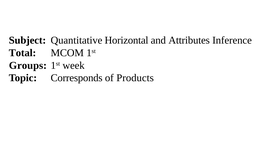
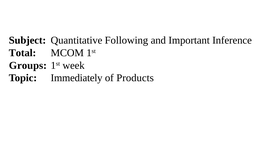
Horizontal: Horizontal -> Following
Attributes: Attributes -> Important
Corresponds: Corresponds -> Immediately
